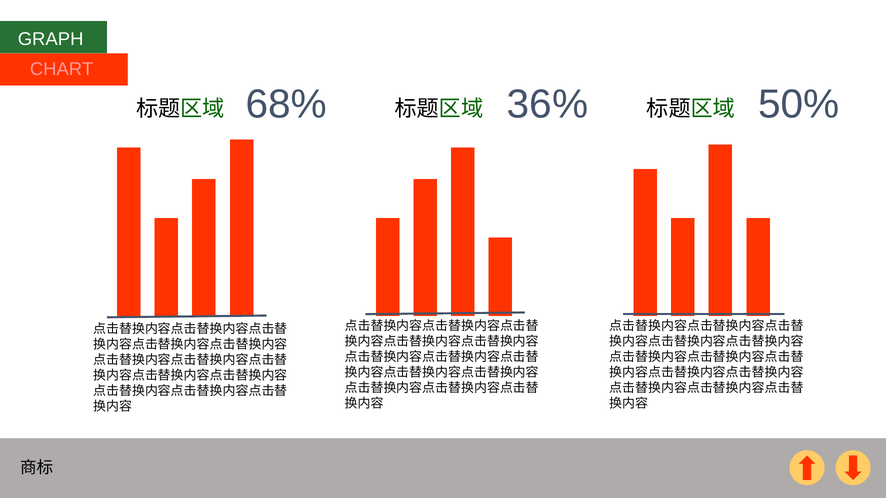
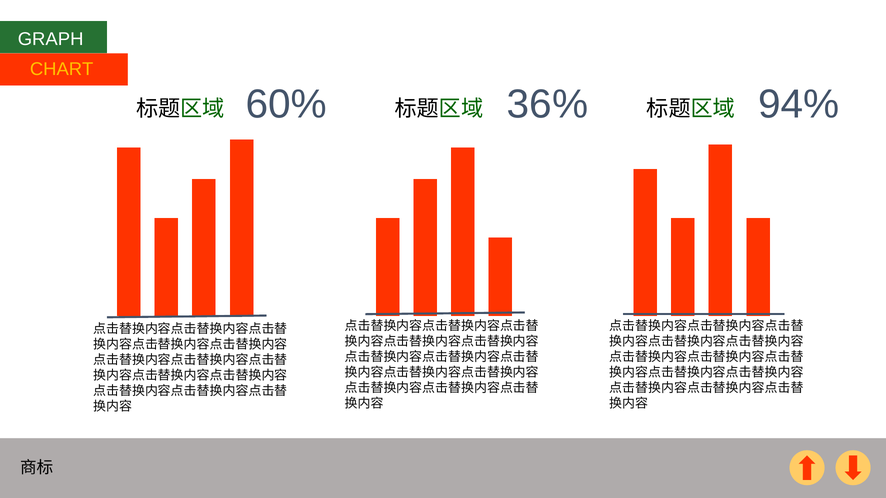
CHART colour: pink -> yellow
68%: 68% -> 60%
50%: 50% -> 94%
